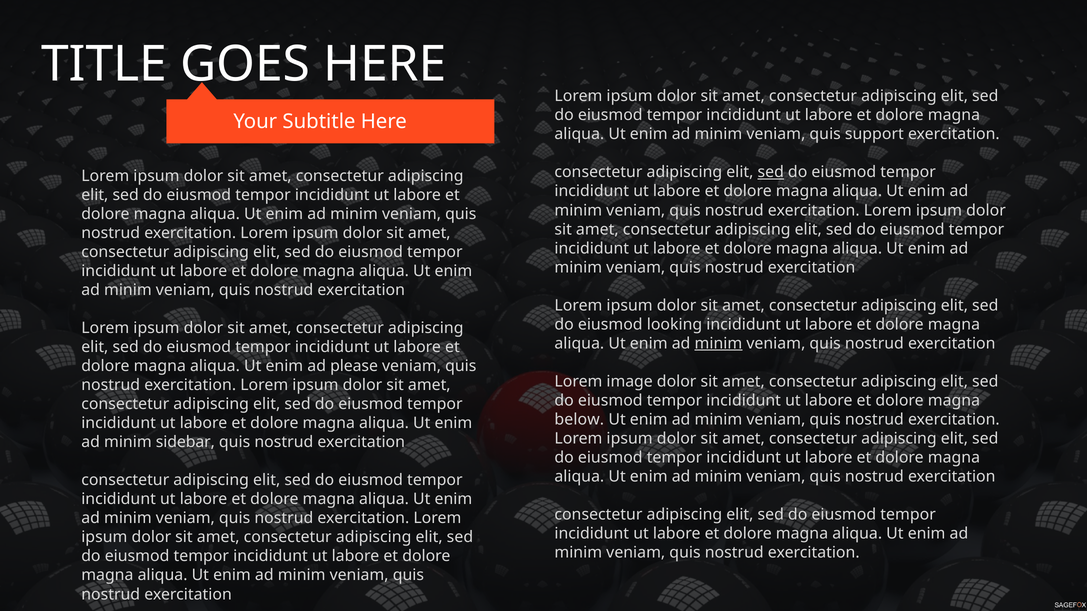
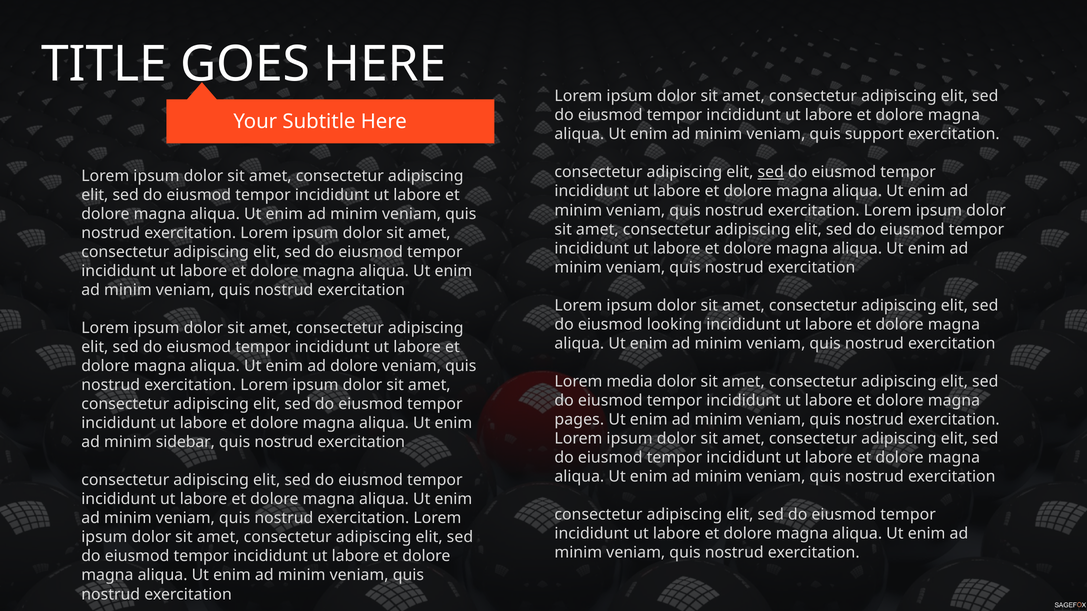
minim at (718, 344) underline: present -> none
ad please: please -> dolore
image: image -> media
below: below -> pages
